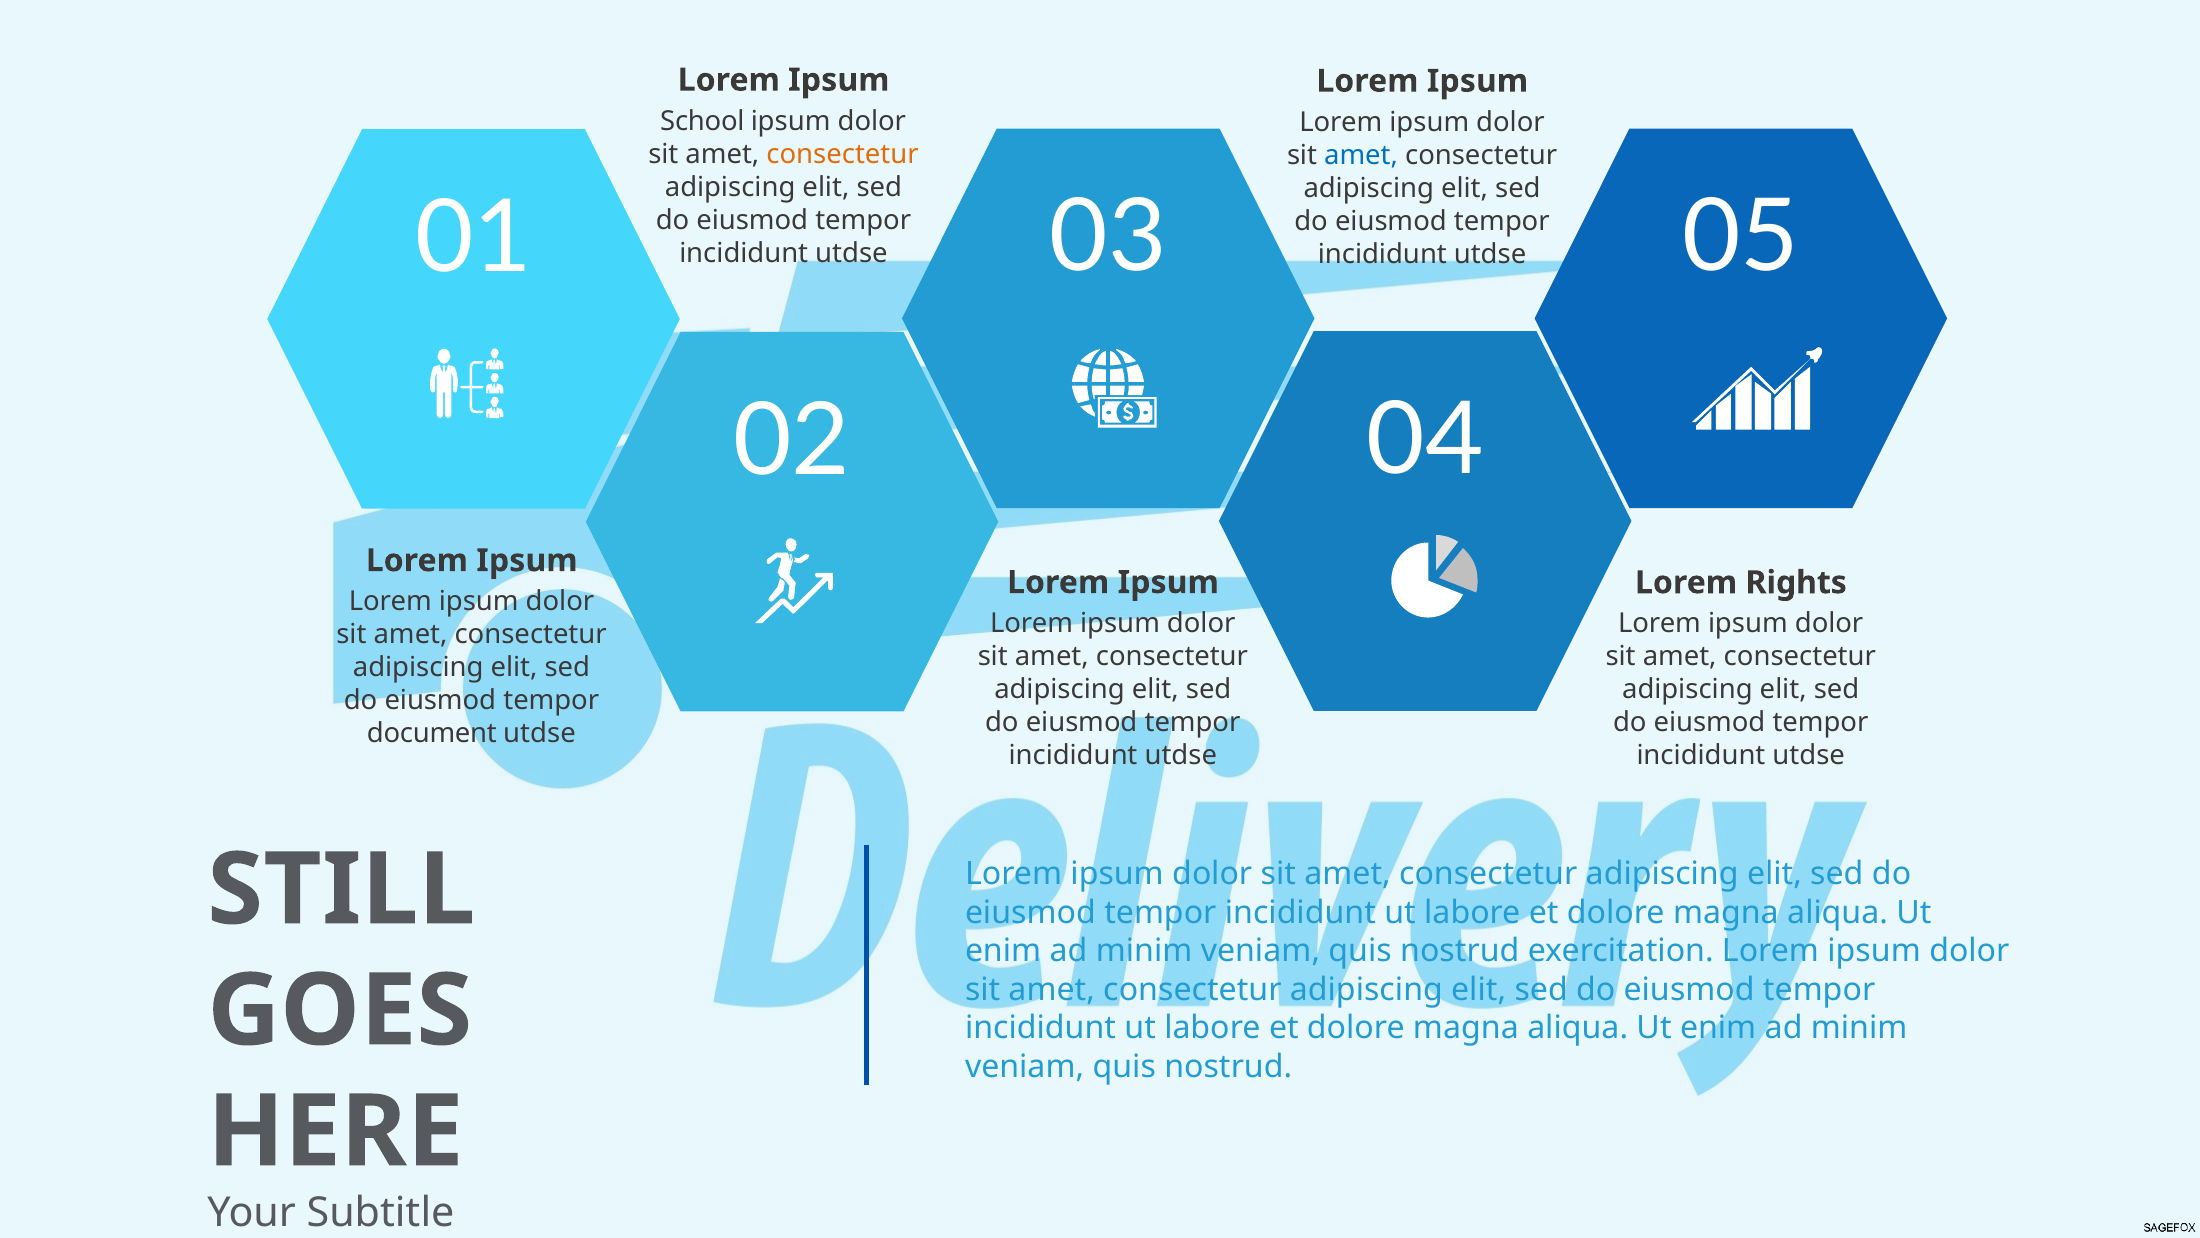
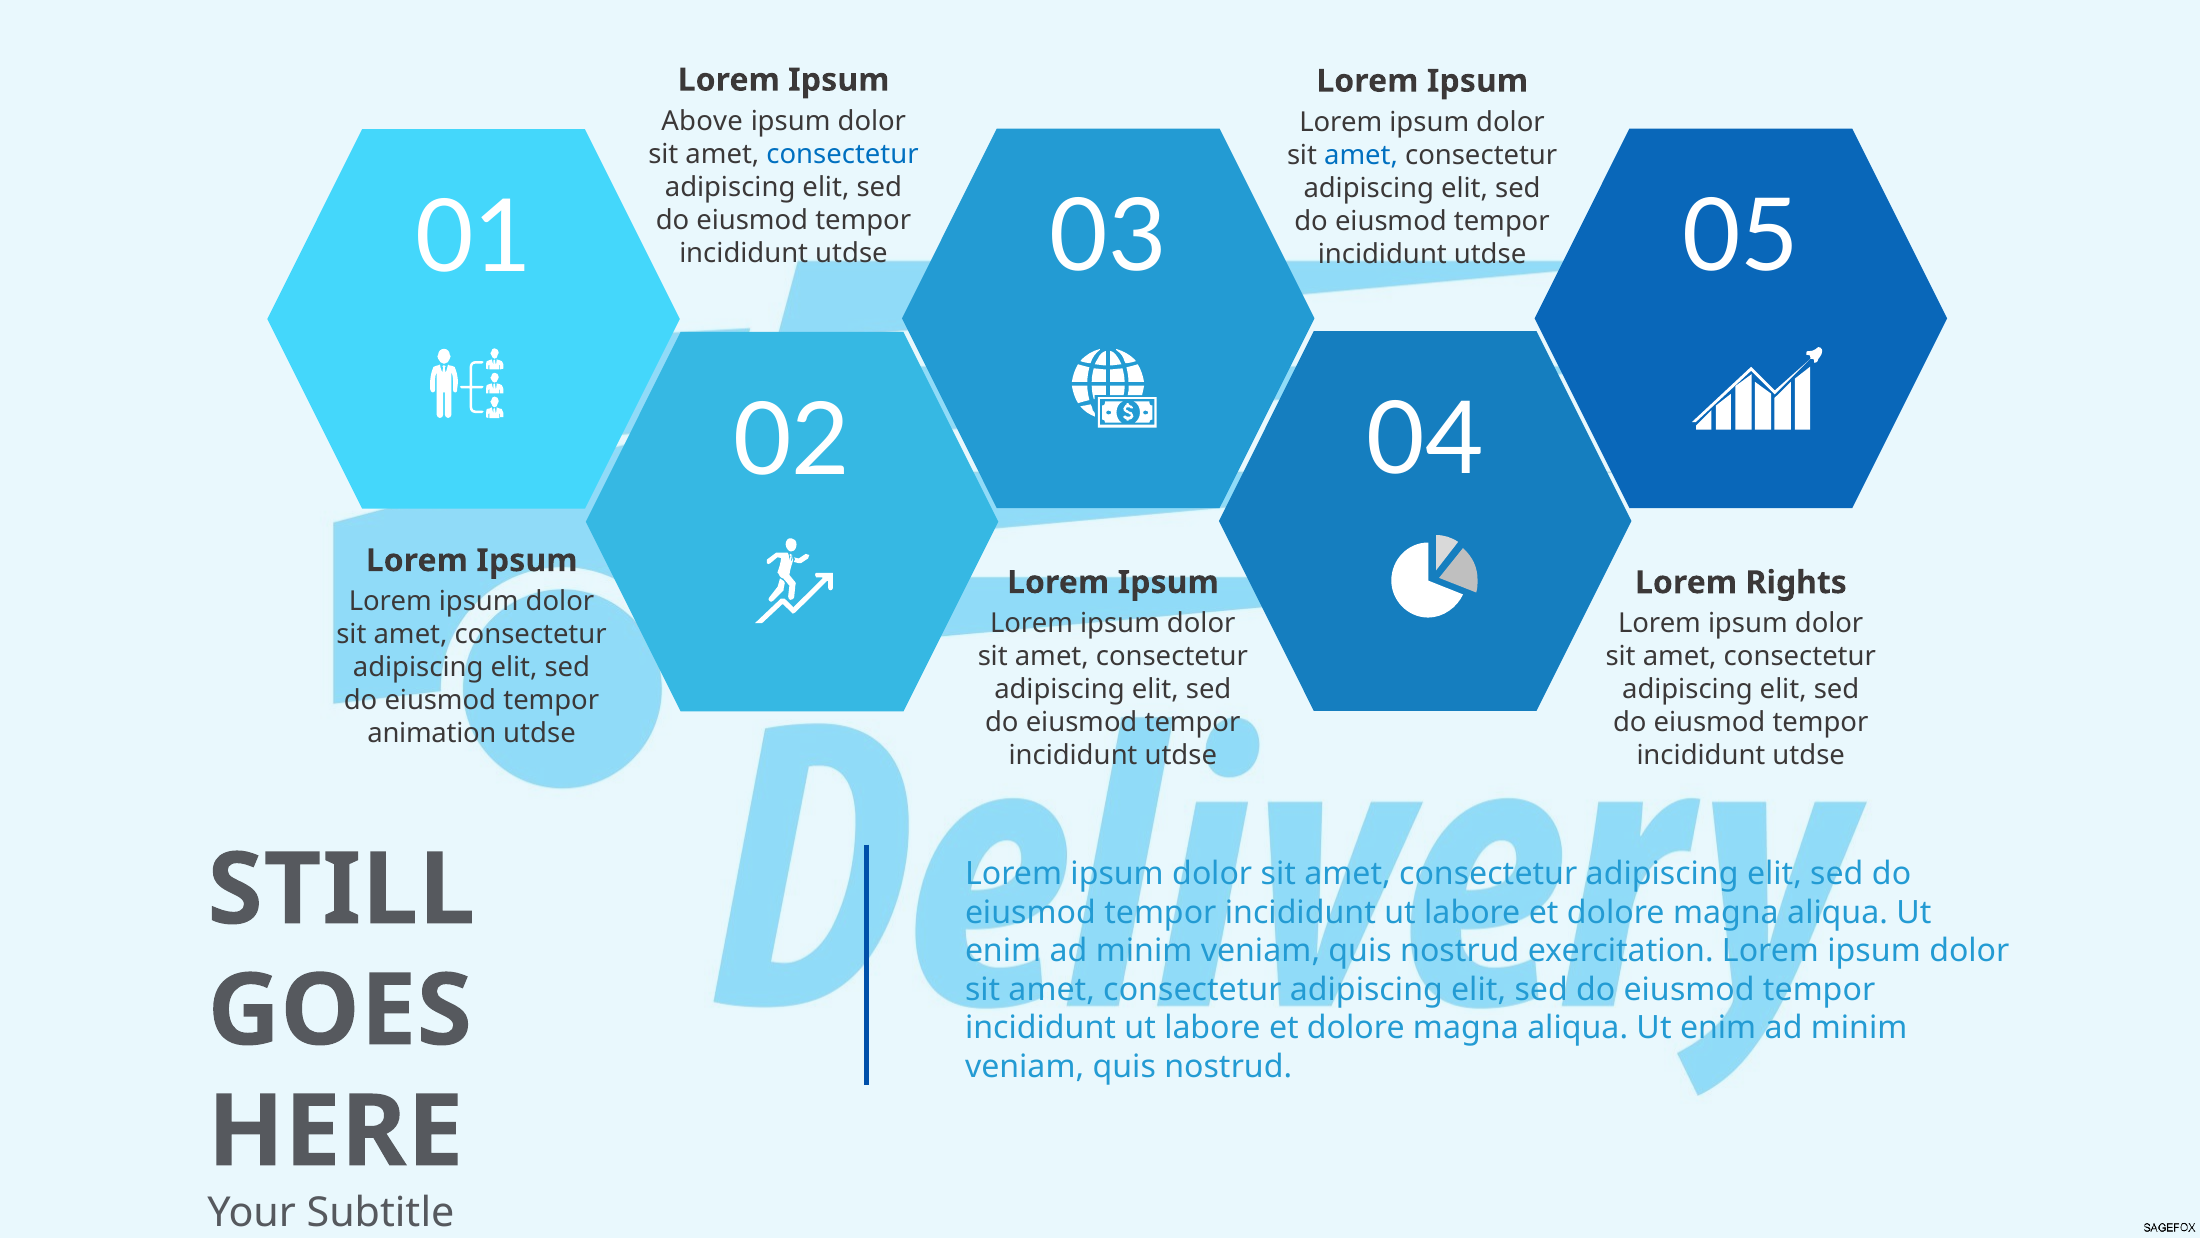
School: School -> Above
consectetur at (843, 154) colour: orange -> blue
document: document -> animation
